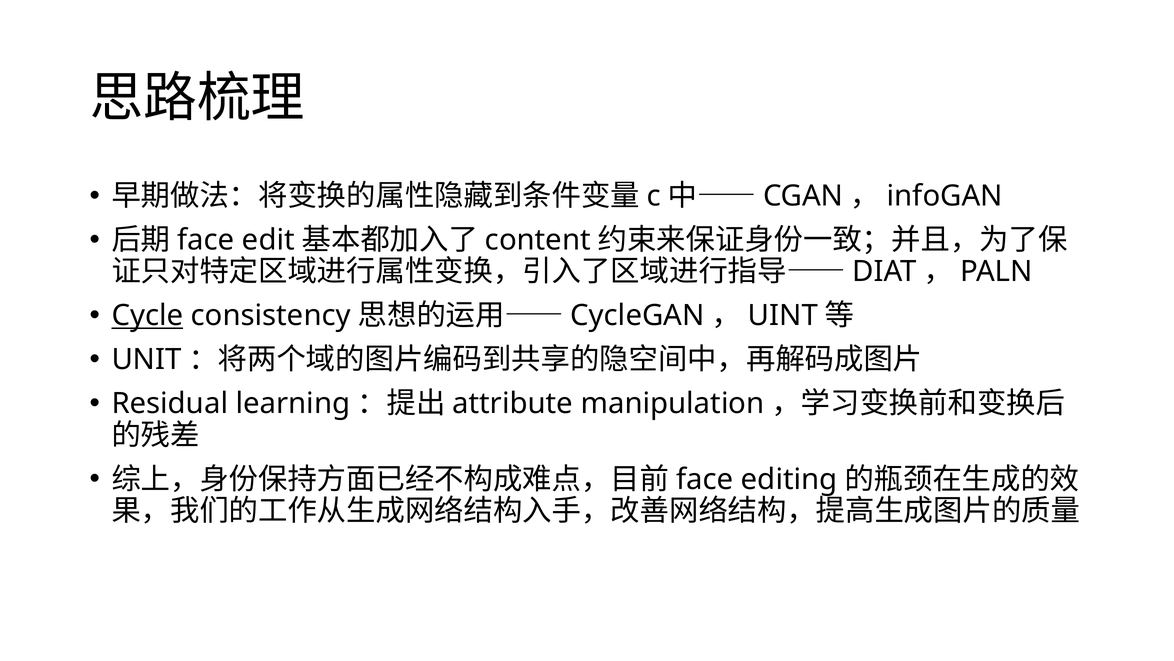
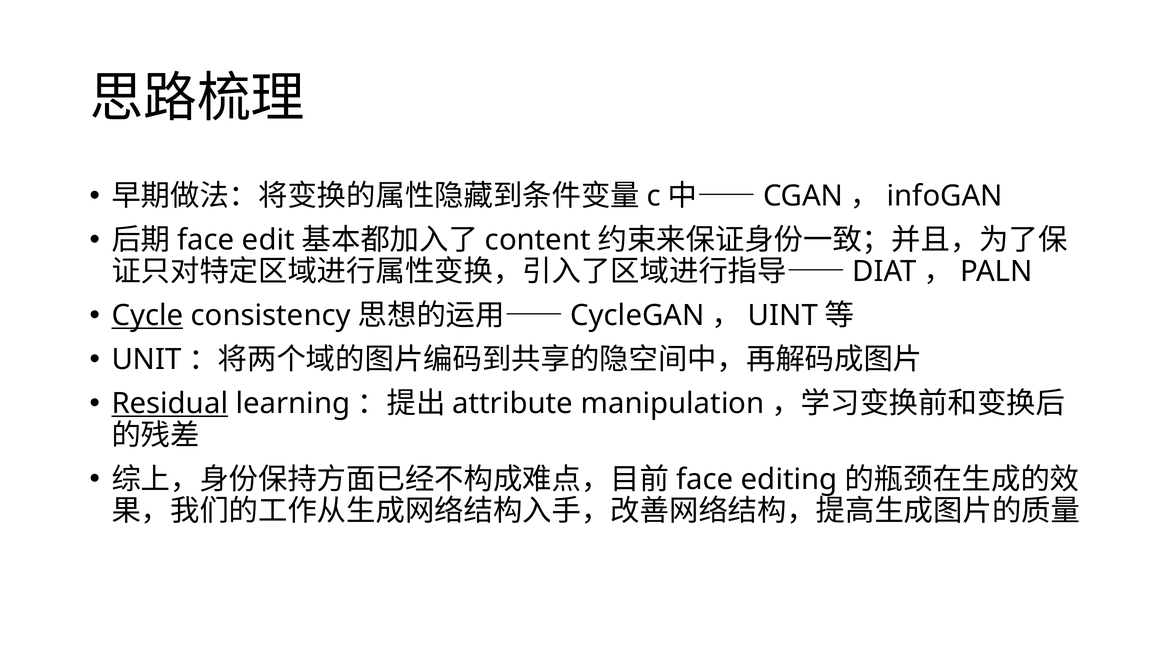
Residual underline: none -> present
